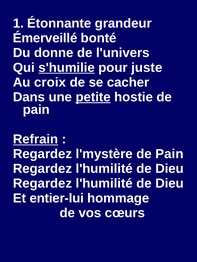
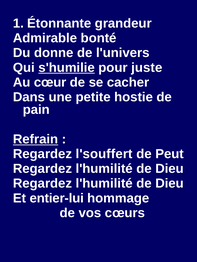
Émerveillé: Émerveillé -> Admirable
croix: croix -> cœur
petite underline: present -> none
l'mystère: l'mystère -> l'souffert
Pain at (169, 154): Pain -> Peut
